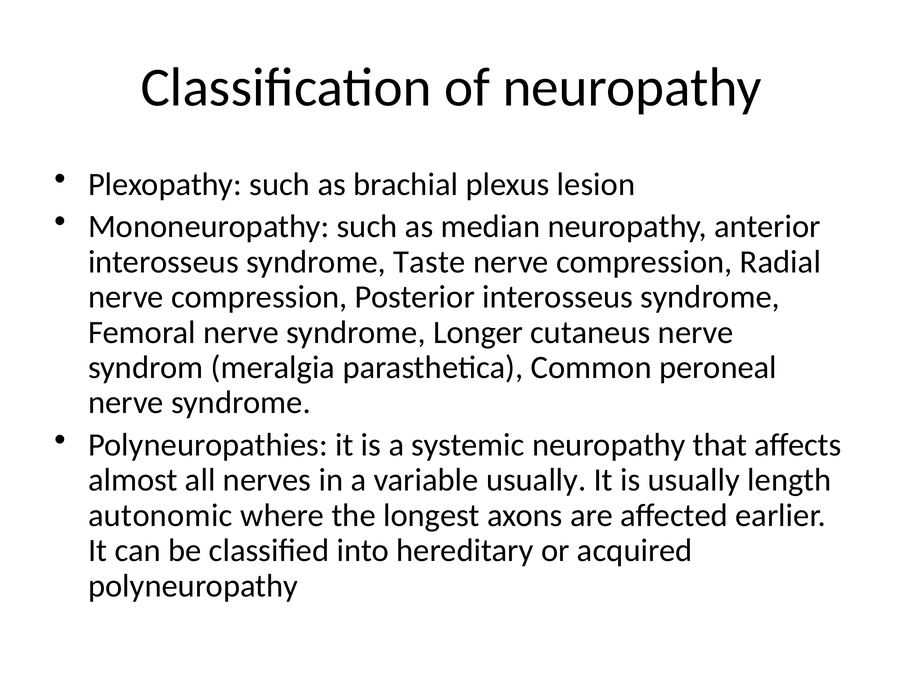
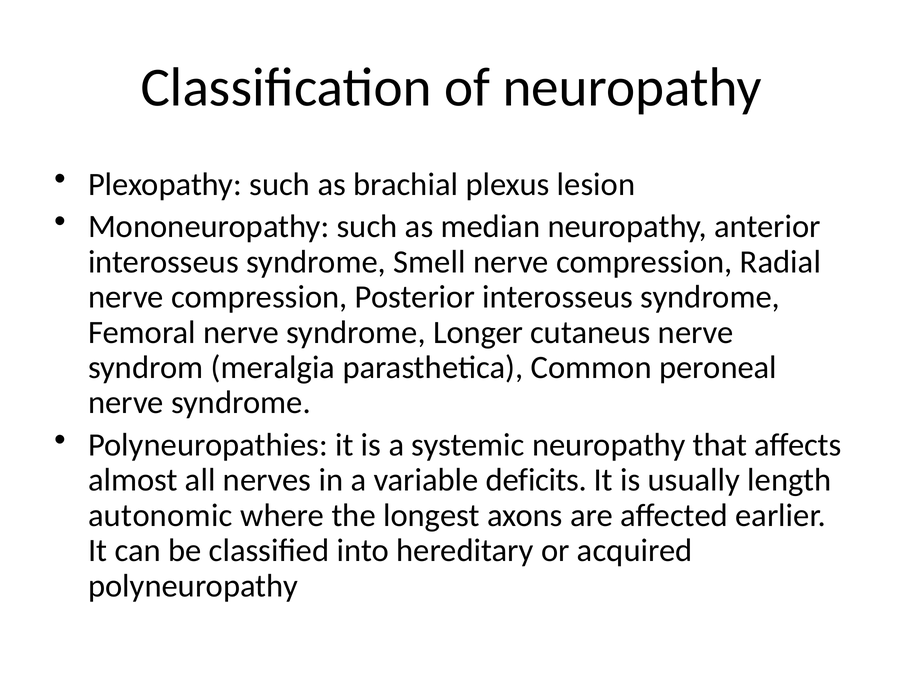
Taste: Taste -> Smell
variable usually: usually -> deficits
